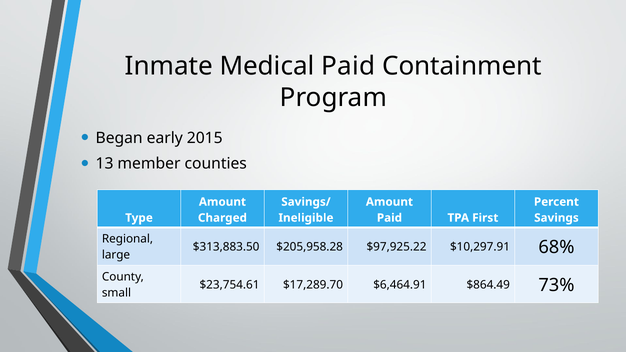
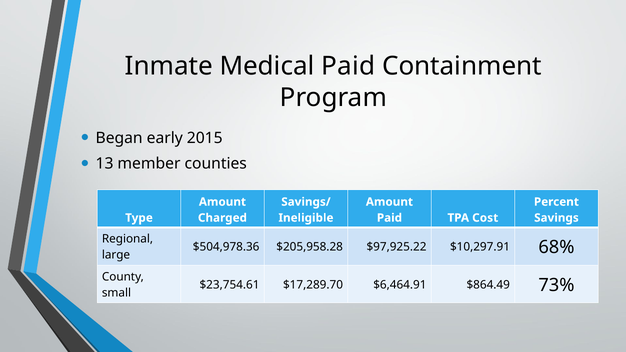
First: First -> Cost
$313,883.50: $313,883.50 -> $504,978.36
